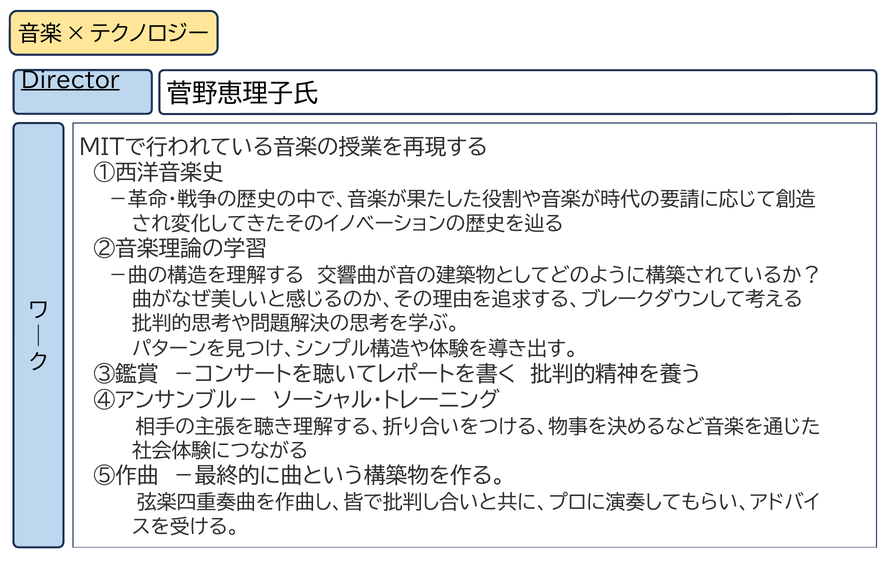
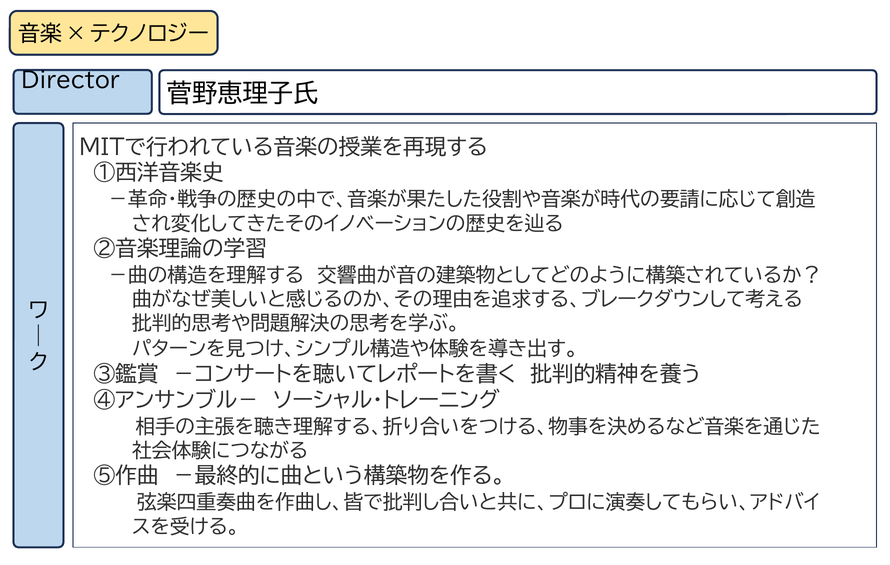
Director underline: present -> none
